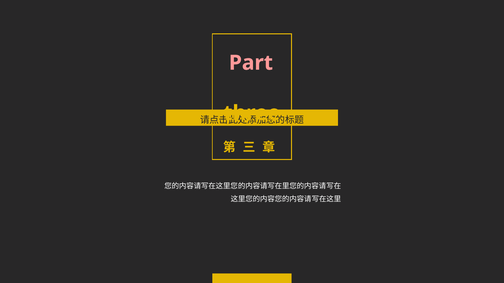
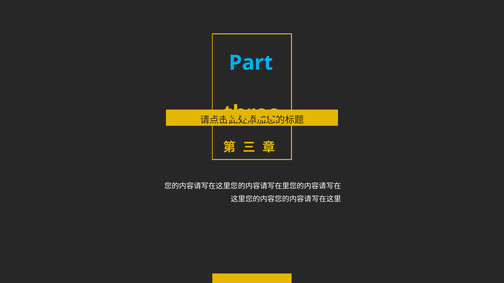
Part colour: pink -> light blue
